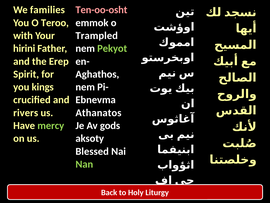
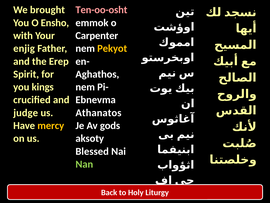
families: families -> brought
Teroo: Teroo -> Ensho
Trampled: Trampled -> Carpenter
hirini: hirini -> enjig
Pekyot colour: light green -> yellow
rivers: rivers -> judge
mercy colour: light green -> yellow
